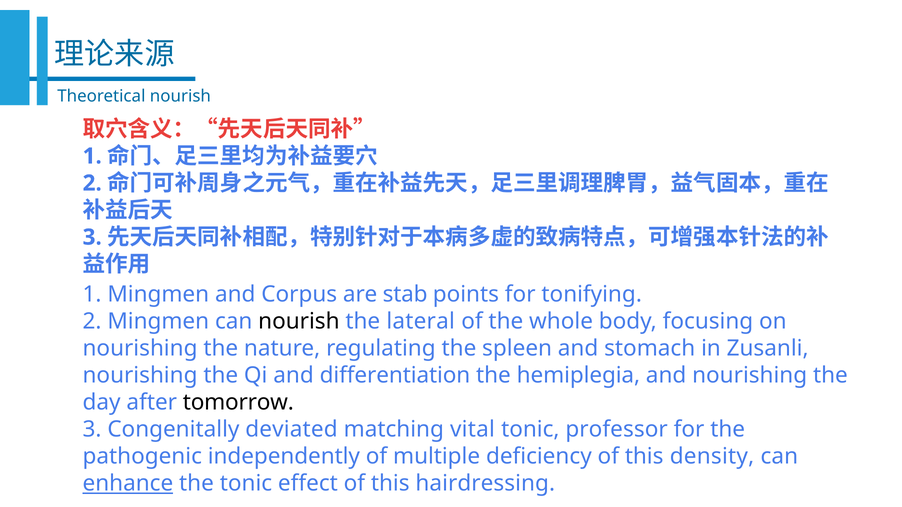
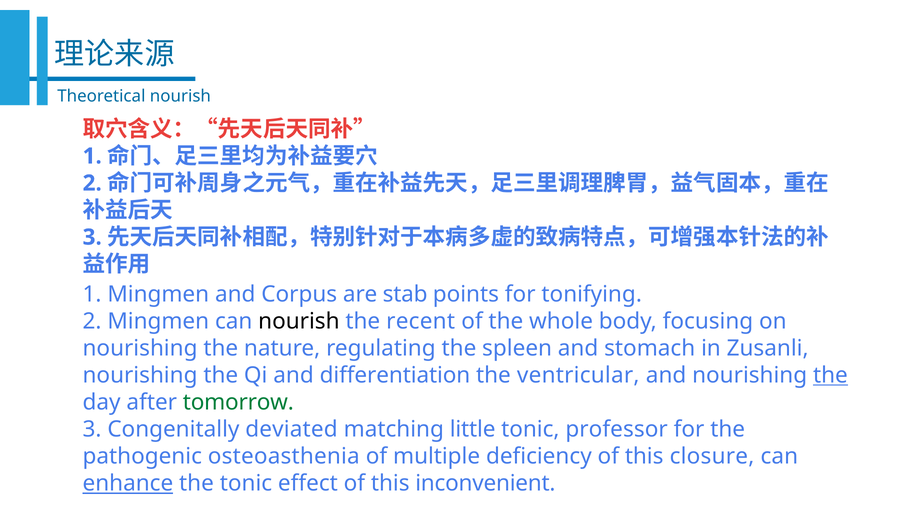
lateral: lateral -> recent
hemiplegia: hemiplegia -> ventricular
the at (830, 376) underline: none -> present
tomorrow colour: black -> green
vital: vital -> little
independently: independently -> osteoasthenia
density: density -> closure
hairdressing: hairdressing -> inconvenient
